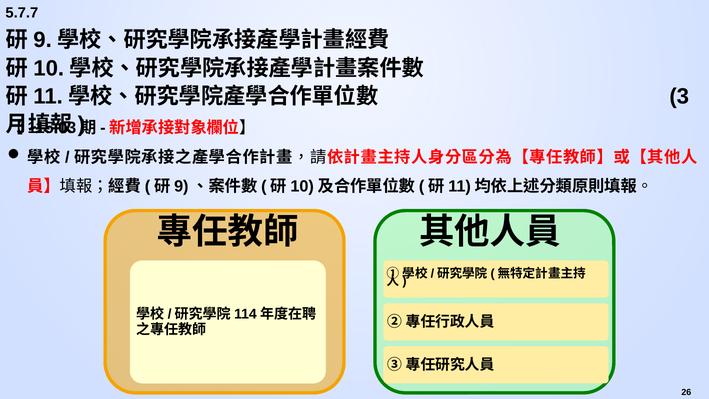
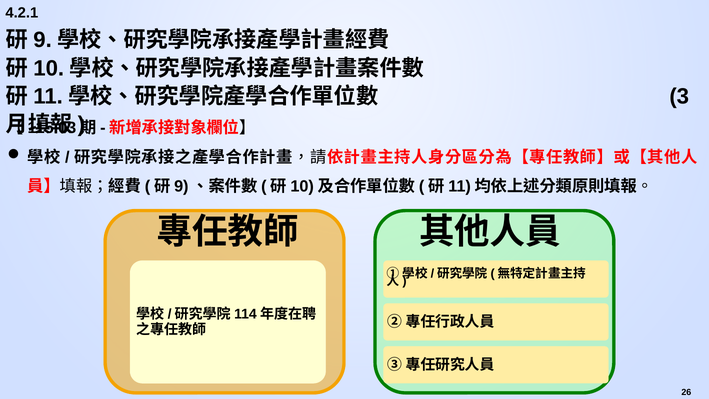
5.7.7: 5.7.7 -> 4.2.1
